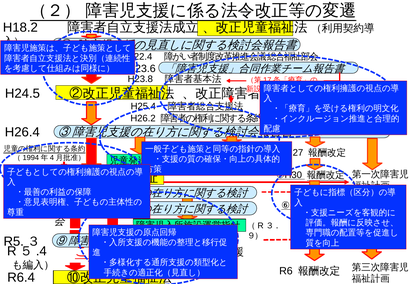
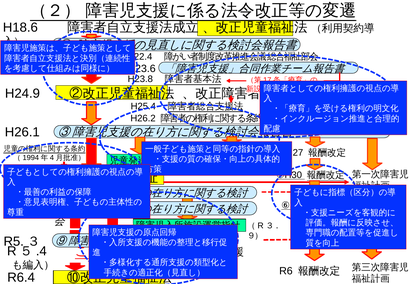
H18.2: H18.2 -> H18.6
H24.5: H24.5 -> H24.9
H26.4: H26.4 -> H26.1
